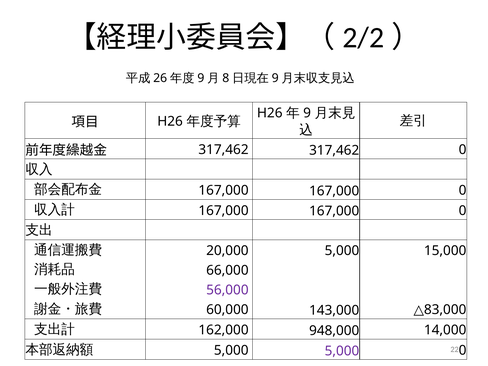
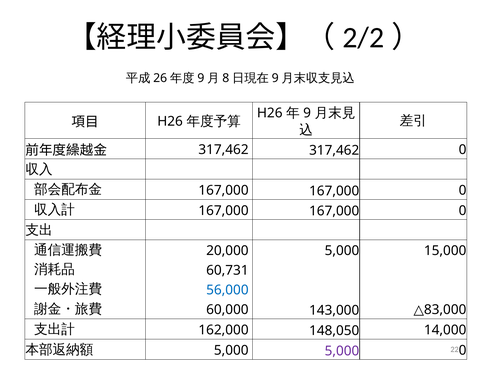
66,000: 66,000 -> 60,731
56,000 colour: purple -> blue
948,000: 948,000 -> 148,050
